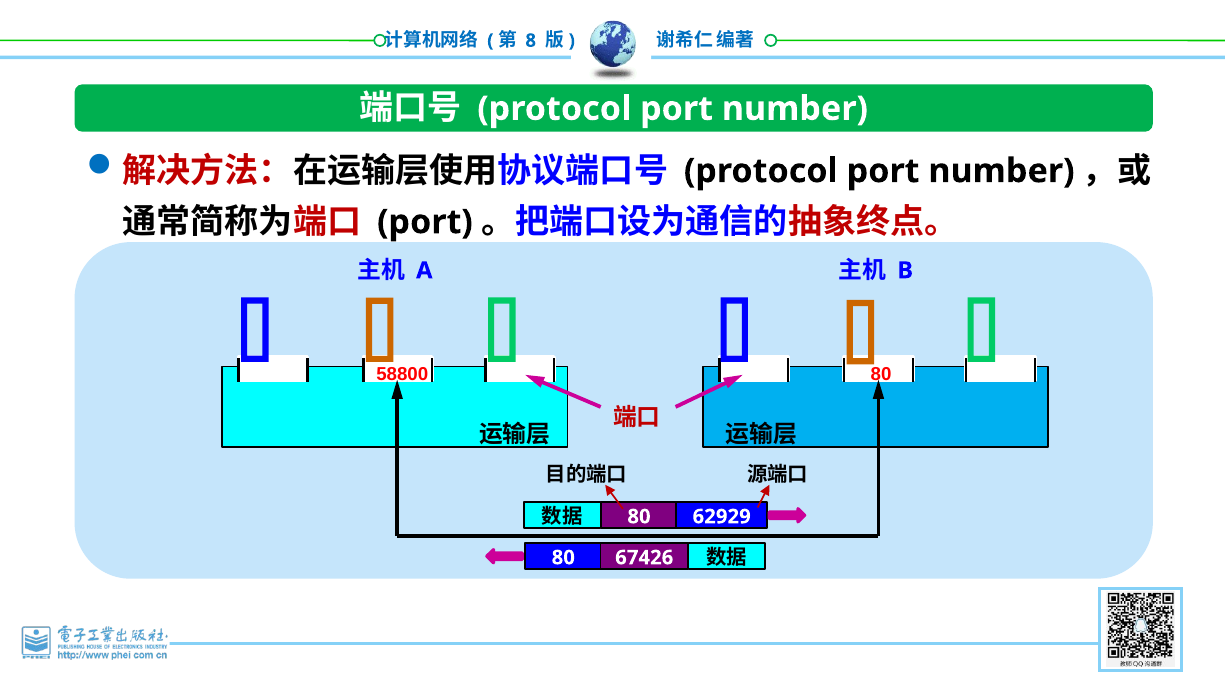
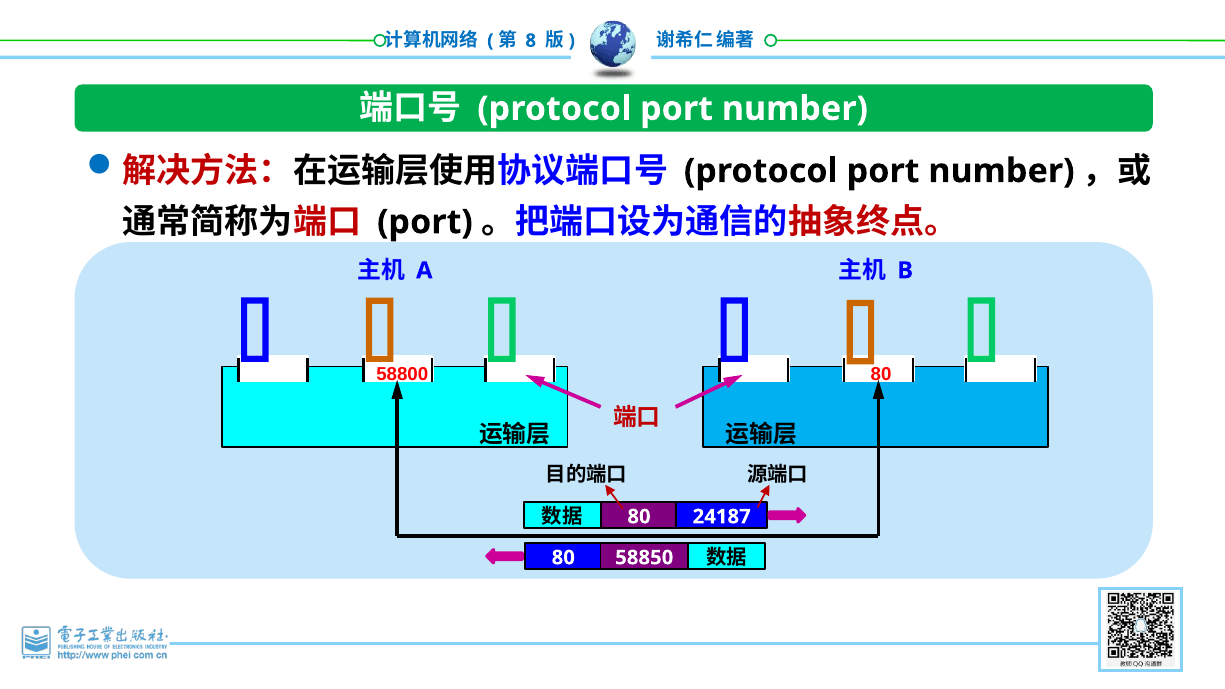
62929: 62929 -> 24187
67426: 67426 -> 58850
